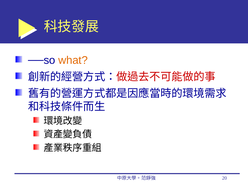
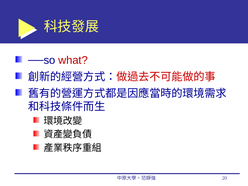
what colour: orange -> red
